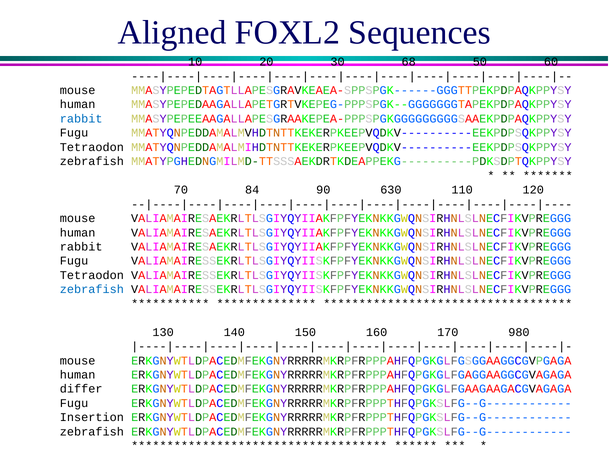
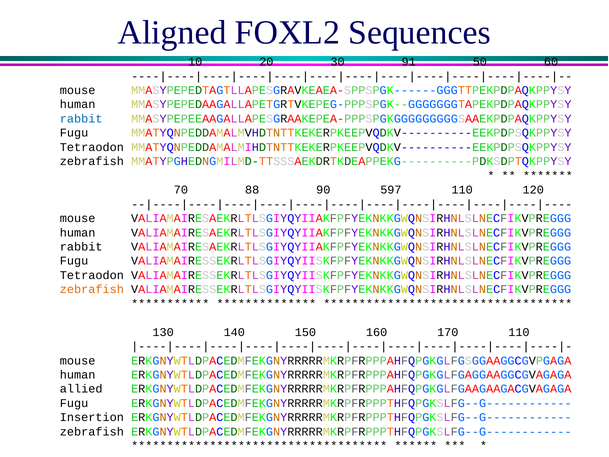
68: 68 -> 91
84: 84 -> 88
630: 630 -> 597
zebrafish at (92, 289) colour: blue -> orange
170 980: 980 -> 110
differ: differ -> allied
